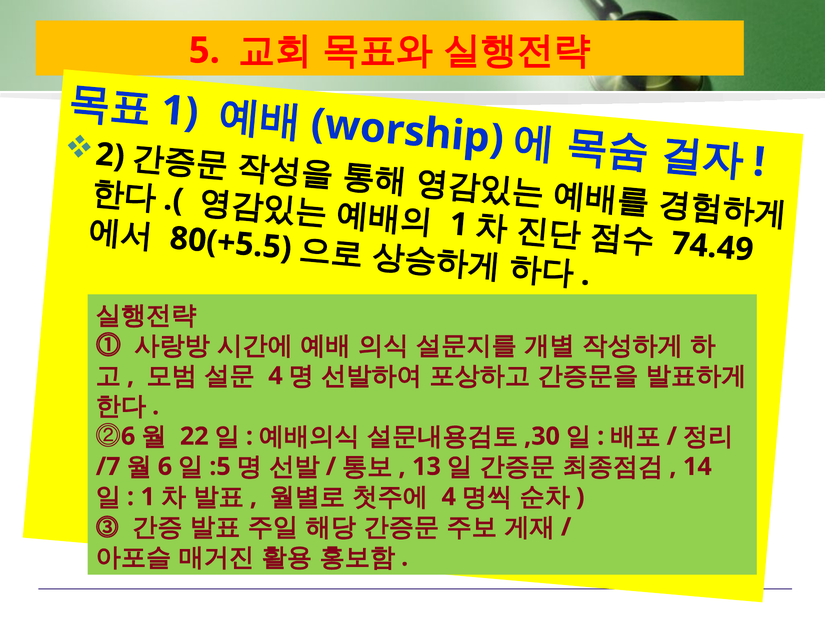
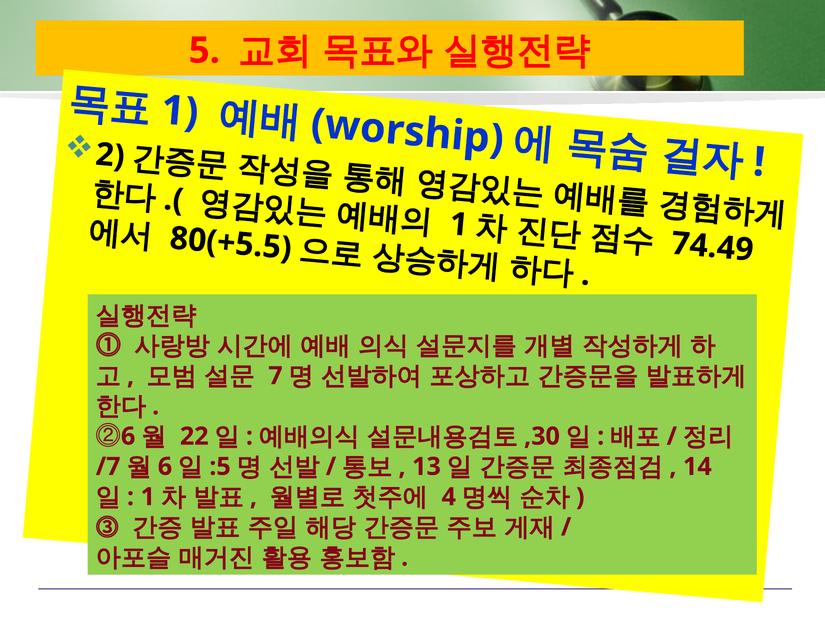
4 at (275, 376): 4 -> 7
